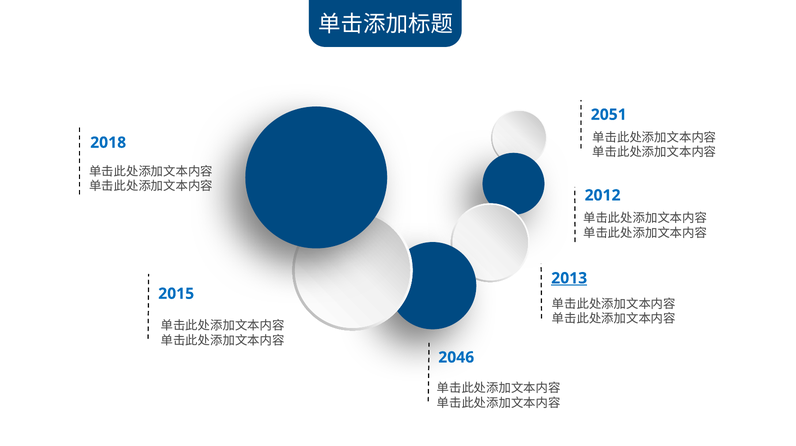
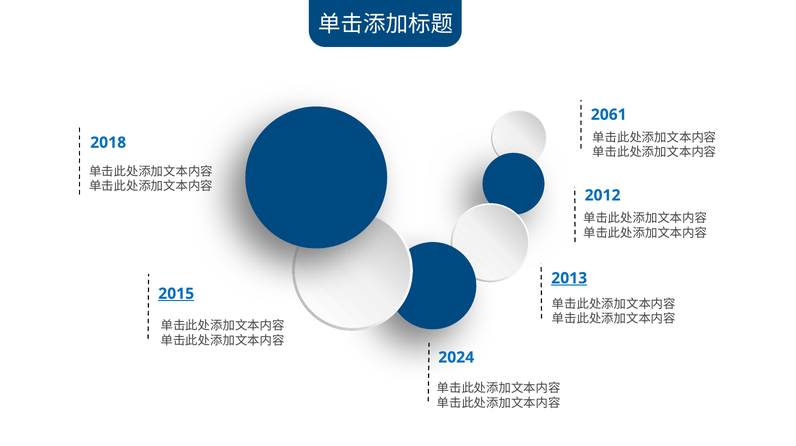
2051: 2051 -> 2061
2015 underline: none -> present
2046: 2046 -> 2024
